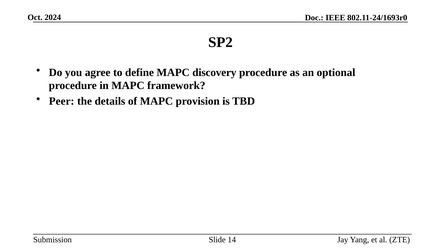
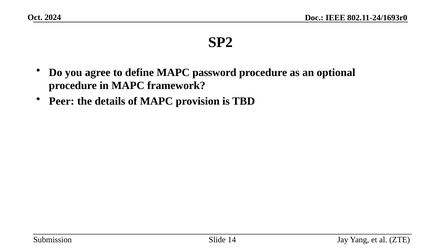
discovery: discovery -> password
